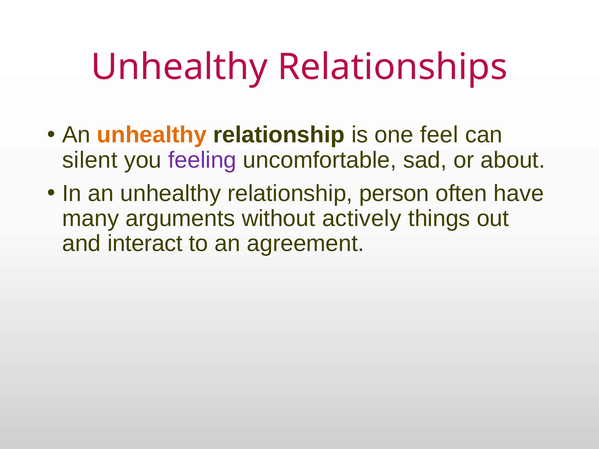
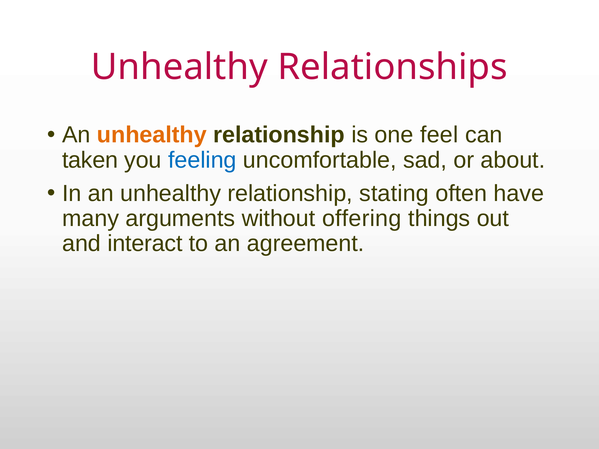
silent: silent -> taken
feeling colour: purple -> blue
person: person -> stating
actively: actively -> offering
